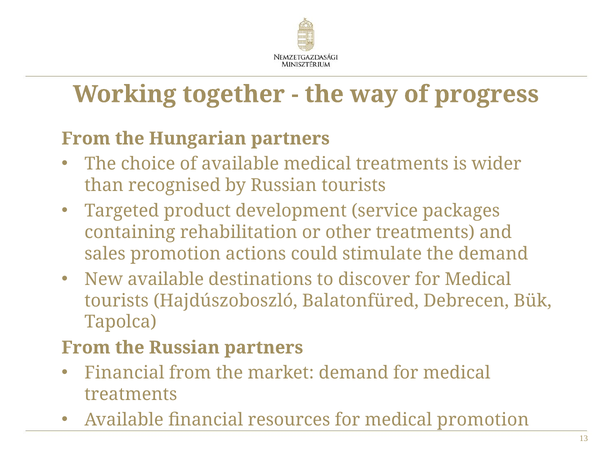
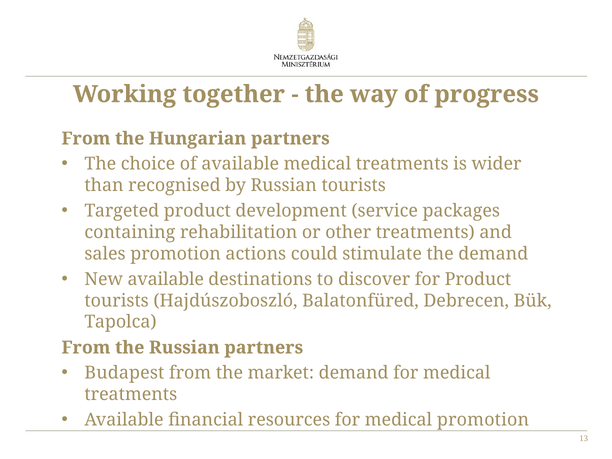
discover for Medical: Medical -> Product
Financial at (124, 373): Financial -> Budapest
